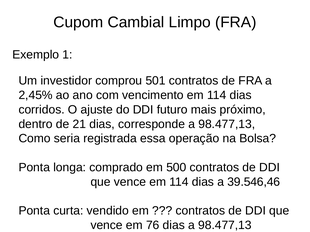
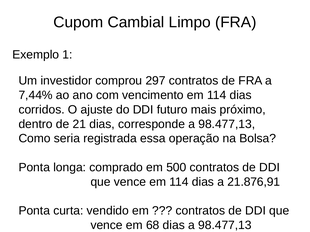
501: 501 -> 297
2,45%: 2,45% -> 7,44%
39.546,46: 39.546,46 -> 21.876,91
76: 76 -> 68
